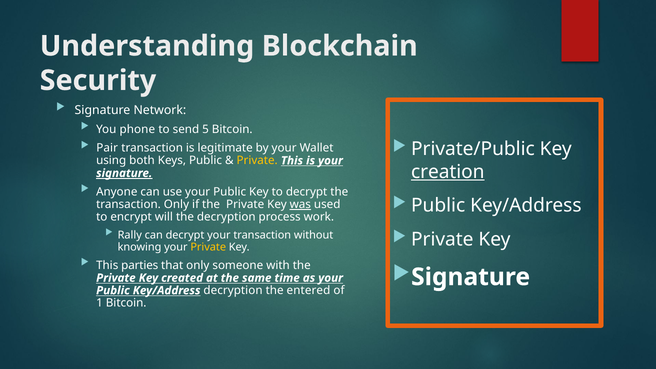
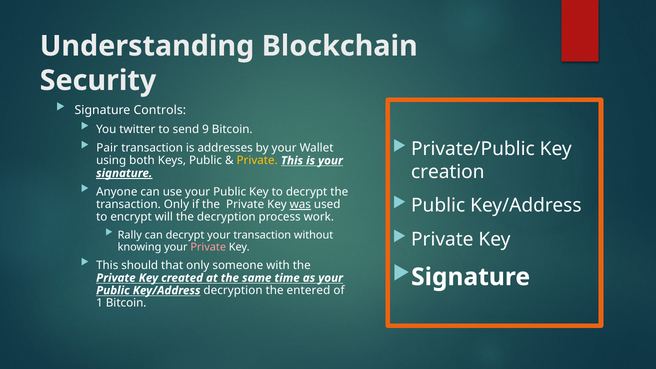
Network: Network -> Controls
phone: phone -> twitter
5: 5 -> 9
legitimate: legitimate -> addresses
creation underline: present -> none
Private at (208, 247) colour: yellow -> pink
parties: parties -> should
